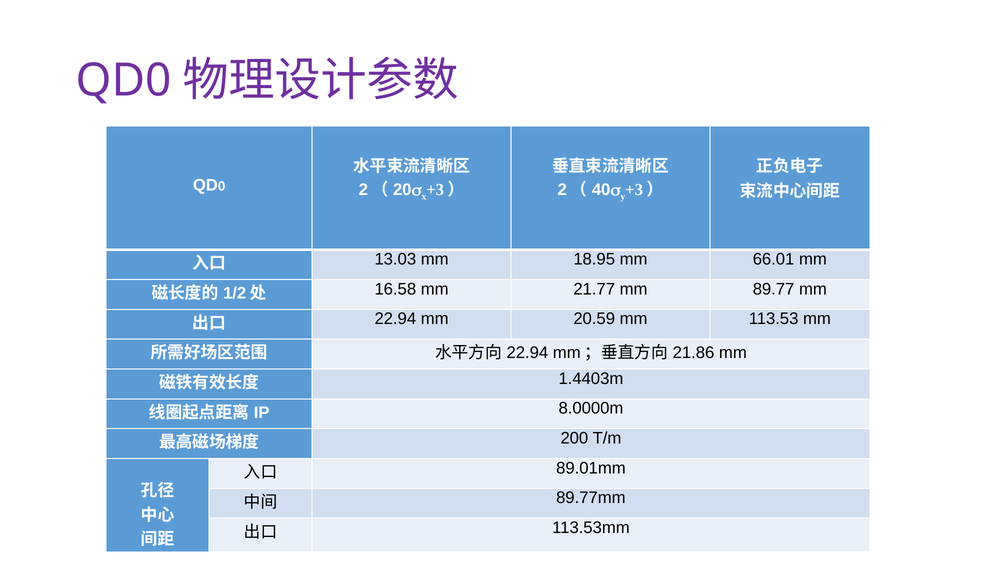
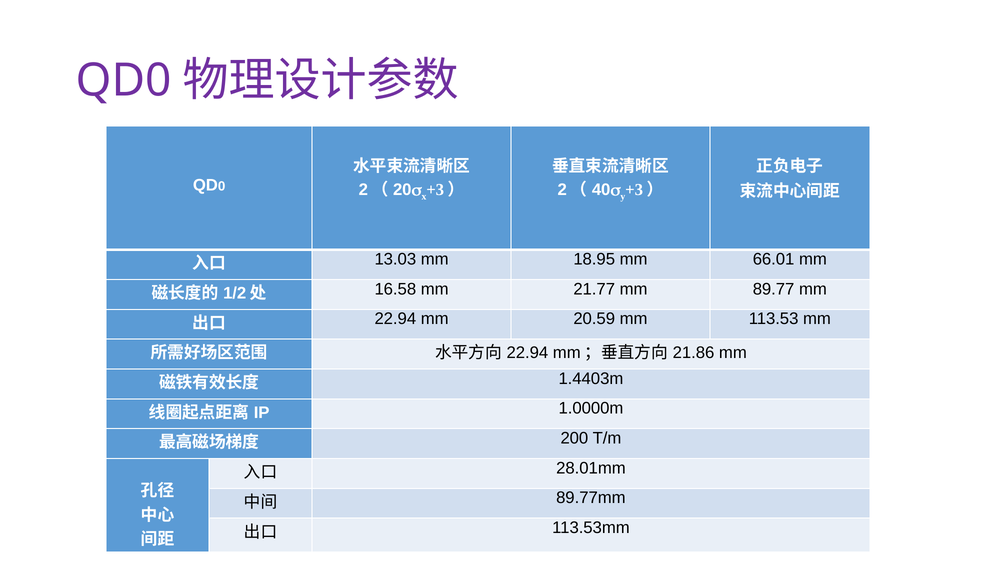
8.0000m: 8.0000m -> 1.0000m
89.01mm: 89.01mm -> 28.01mm
